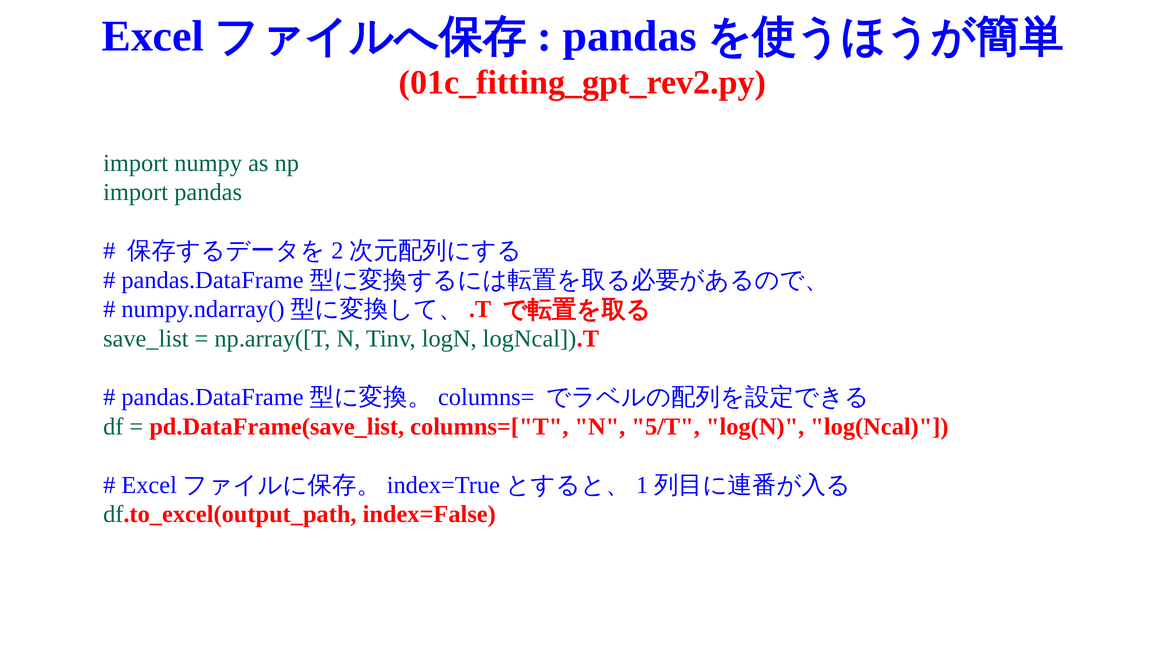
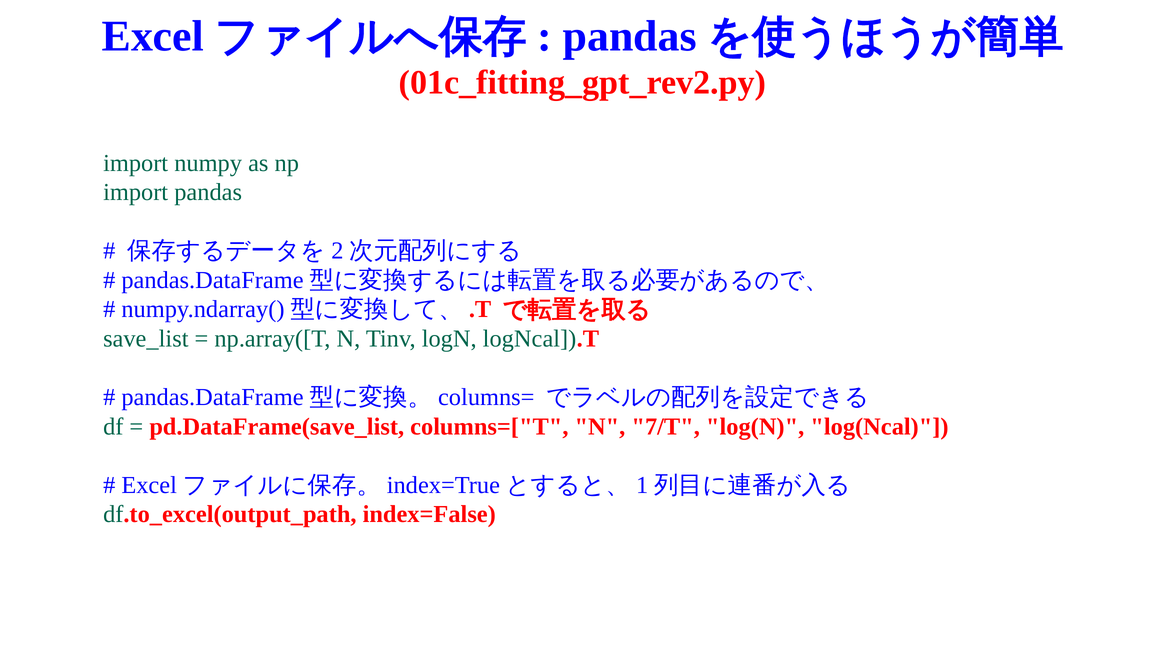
5/T: 5/T -> 7/T
